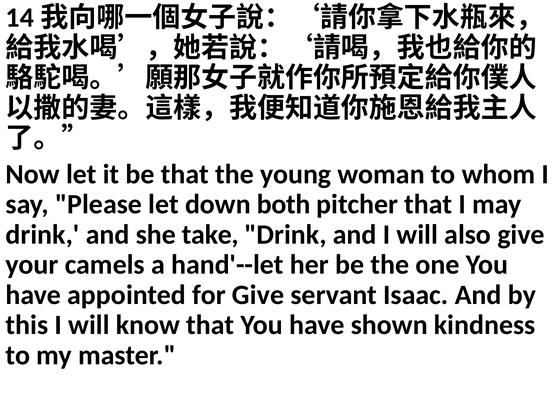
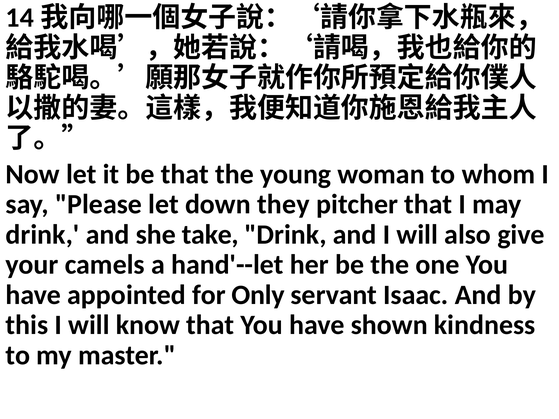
both: both -> they
for Give: Give -> Only
